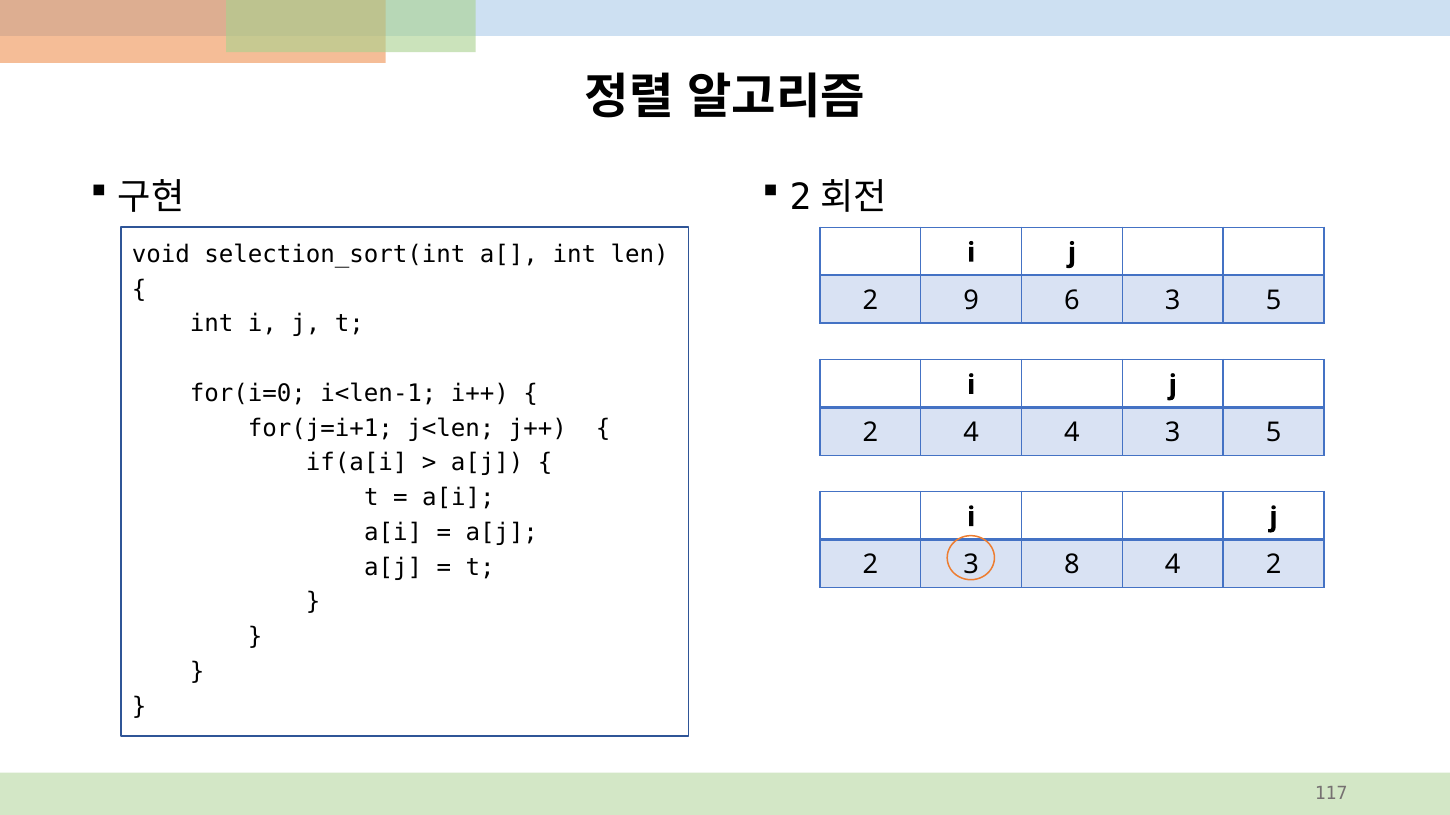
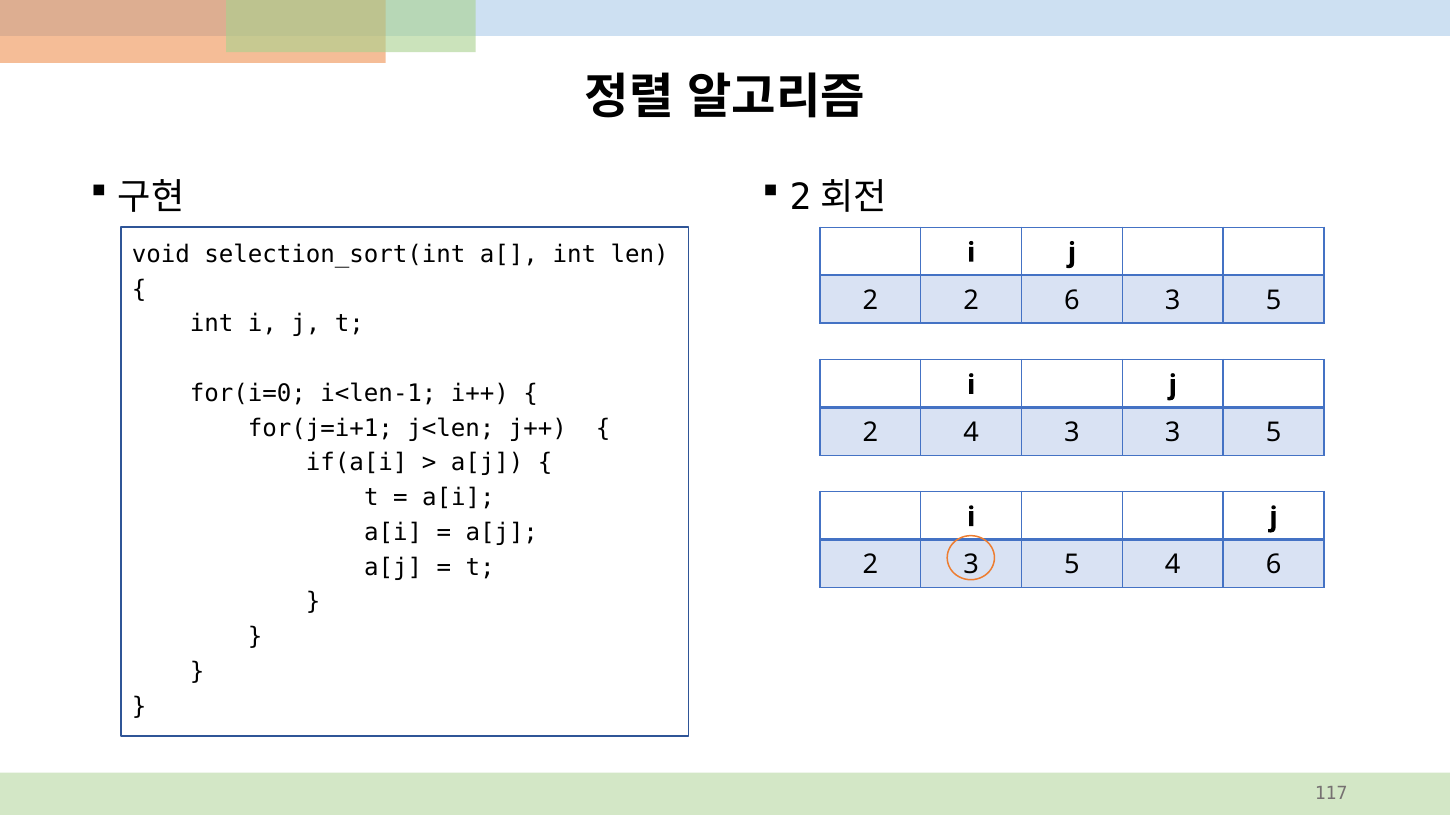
2 9: 9 -> 2
4 4: 4 -> 3
2 3 8: 8 -> 5
4 2: 2 -> 6
